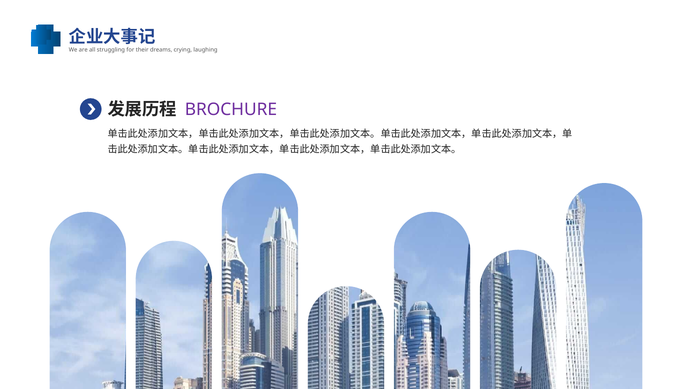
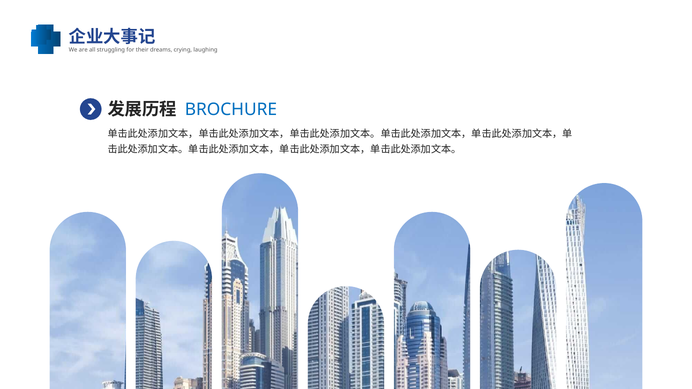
BROCHURE colour: purple -> blue
